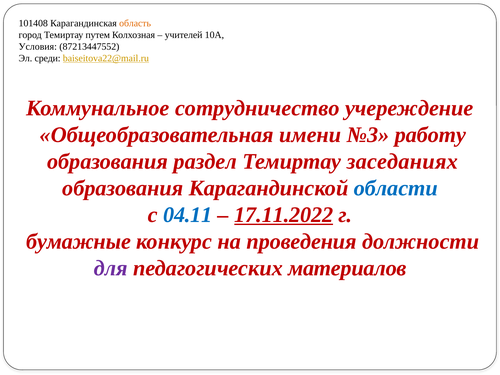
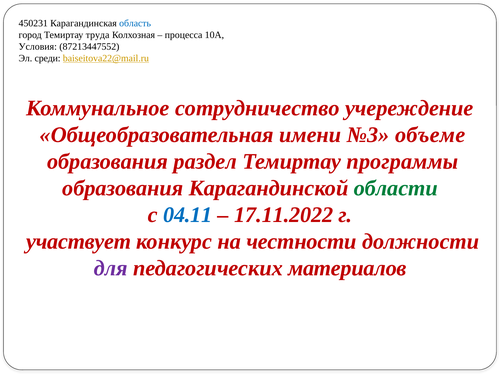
101408: 101408 -> 450231
область colour: orange -> blue
путем: путем -> труда
учителей: учителей -> процесса
работу: работу -> объеме
заседаниях: заседаниях -> программы
области colour: blue -> green
17.11.2022 underline: present -> none
бумажные: бумажные -> участвует
проведения: проведения -> честности
